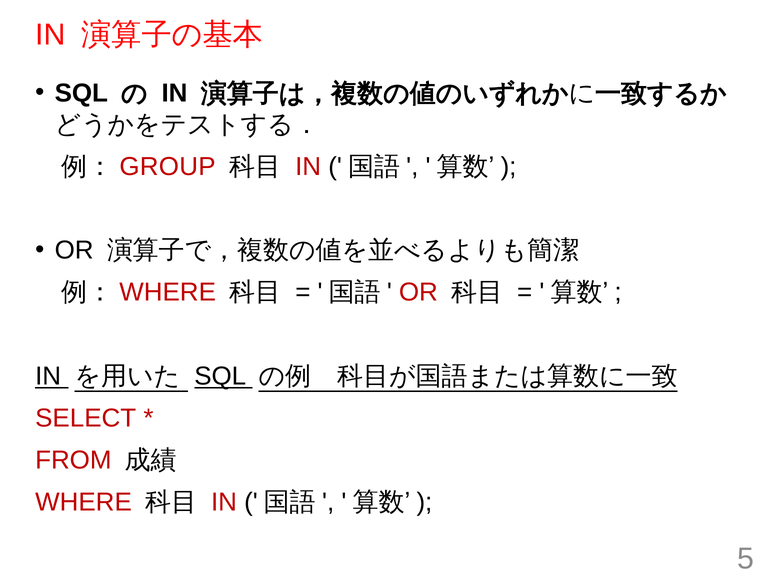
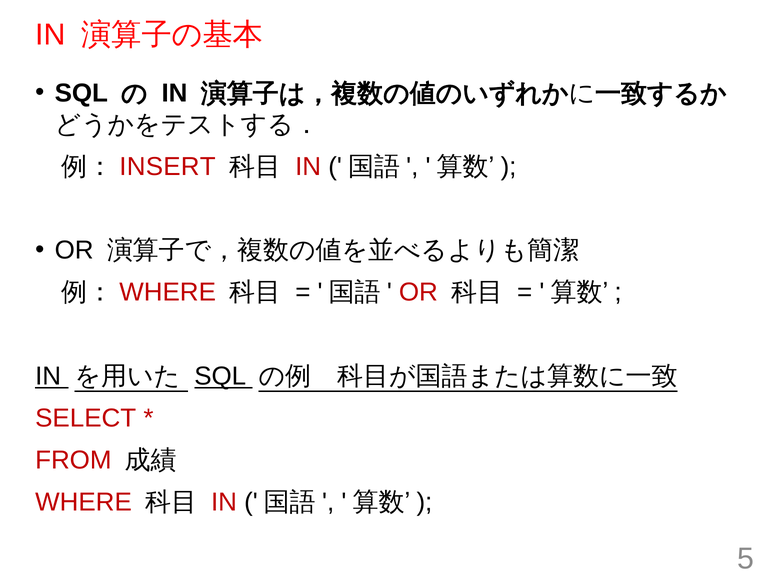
GROUP: GROUP -> INSERT
